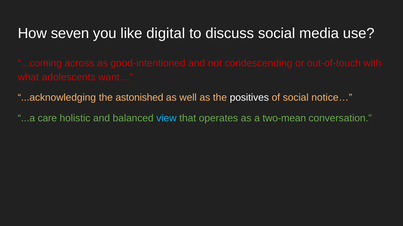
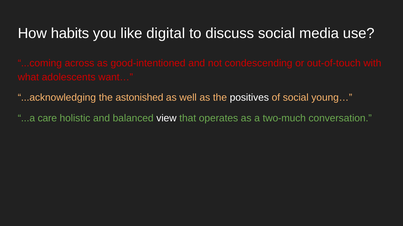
seven: seven -> habits
notice…: notice… -> young…
view colour: light blue -> white
two-mean: two-mean -> two-much
